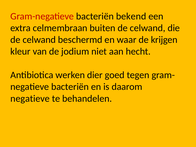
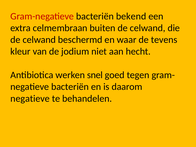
krijgen: krijgen -> tevens
dier: dier -> snel
